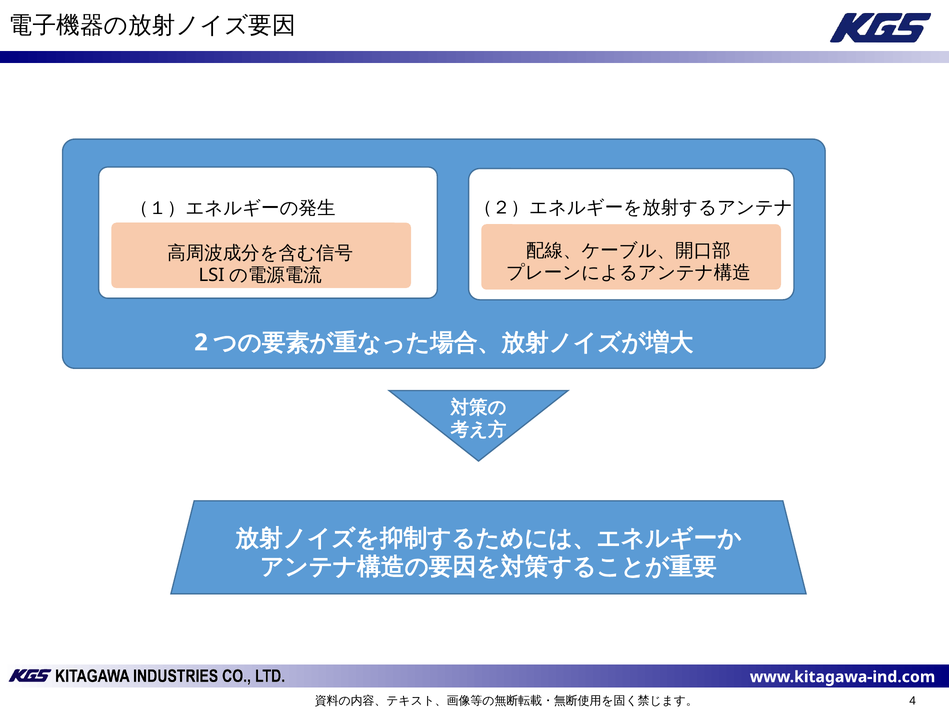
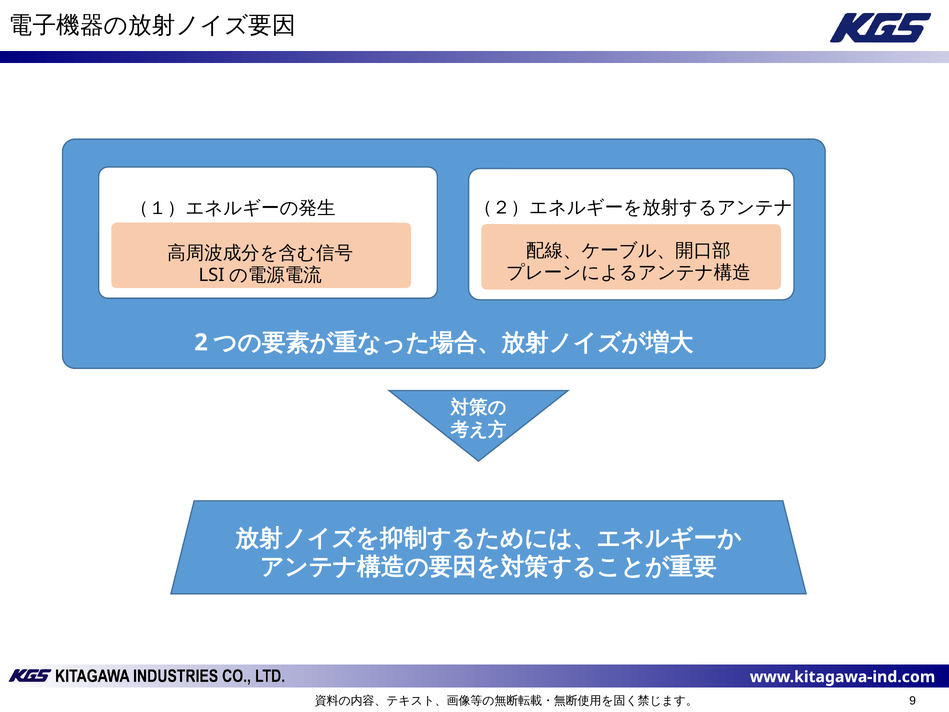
4: 4 -> 9
